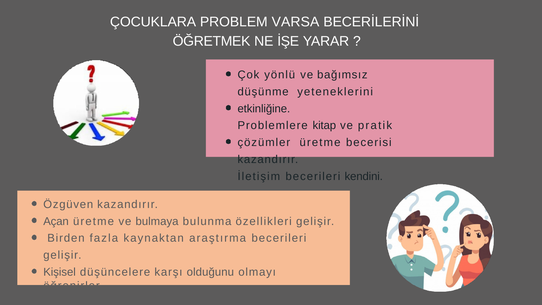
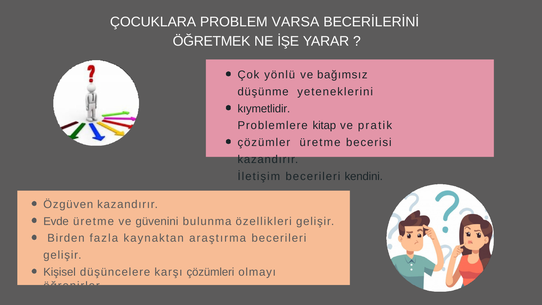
etkinliğine: etkinliğine -> kıymetlidir
Açan: Açan -> Evde
bulmaya: bulmaya -> güvenini
olduğunu: olduğunu -> çözümleri
